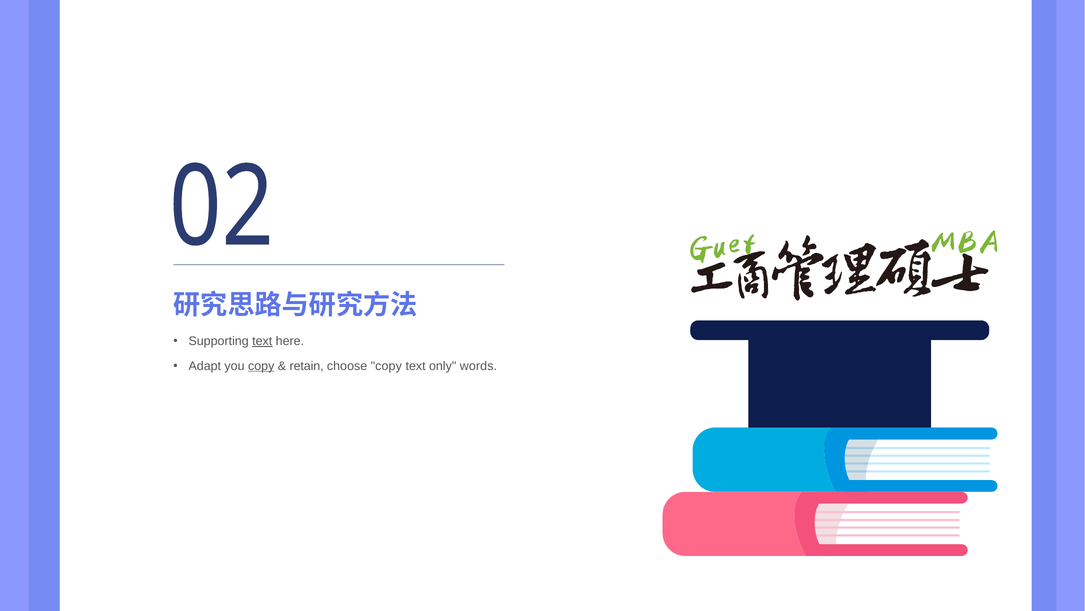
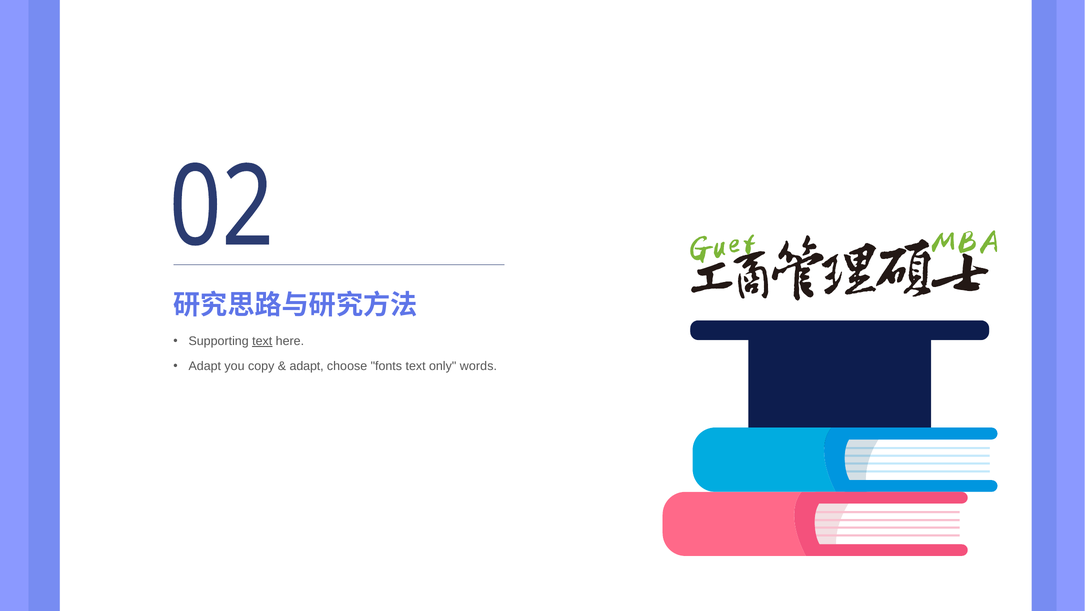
copy at (261, 366) underline: present -> none
retain at (307, 366): retain -> adapt
choose copy: copy -> fonts
